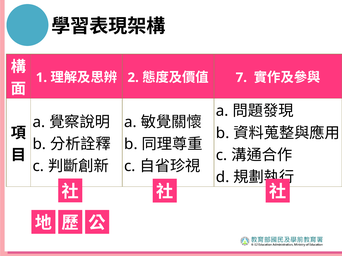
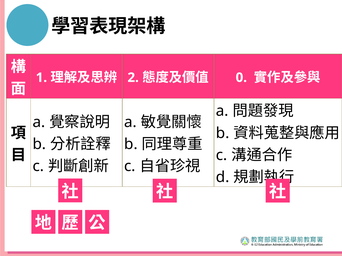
7: 7 -> 0
